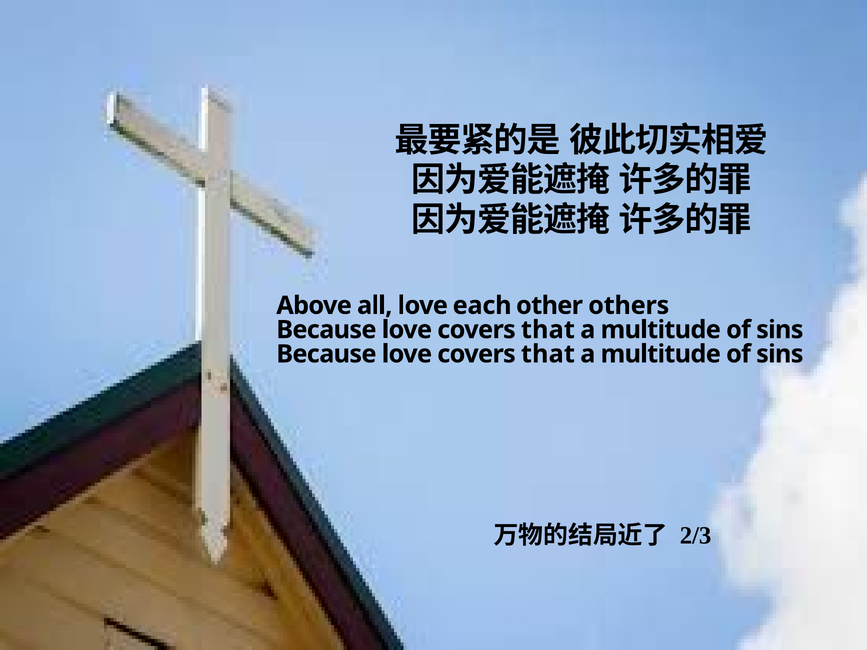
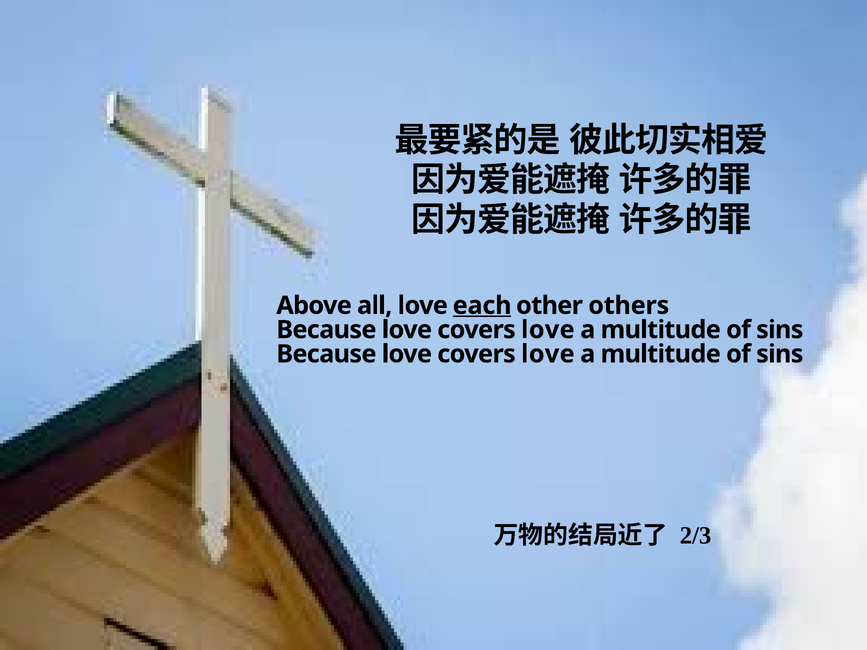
each underline: none -> present
that at (548, 330): that -> love
that at (548, 354): that -> love
